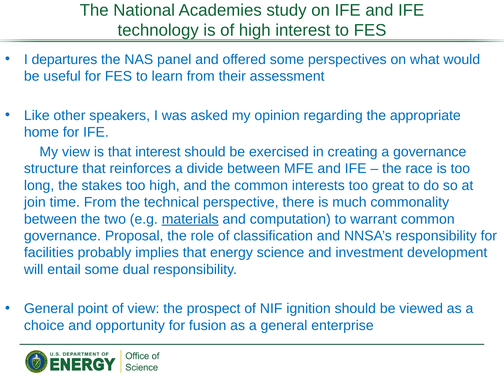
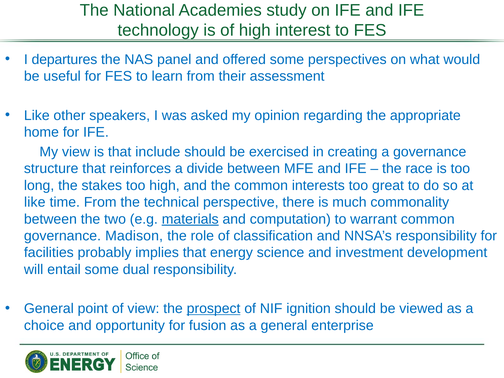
that interest: interest -> include
join at (35, 202): join -> like
Proposal: Proposal -> Madison
prospect underline: none -> present
